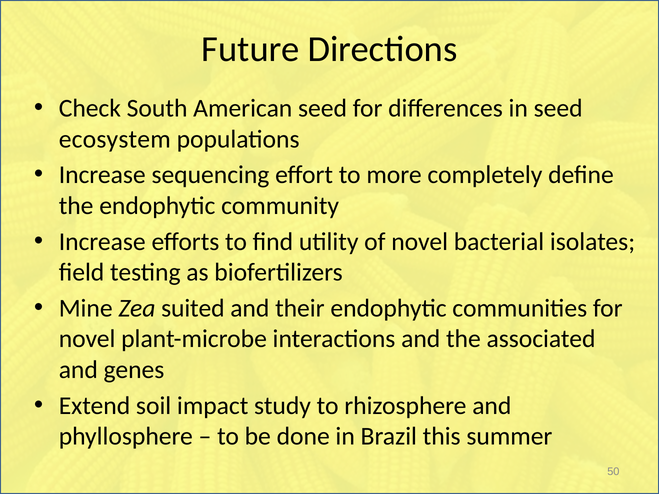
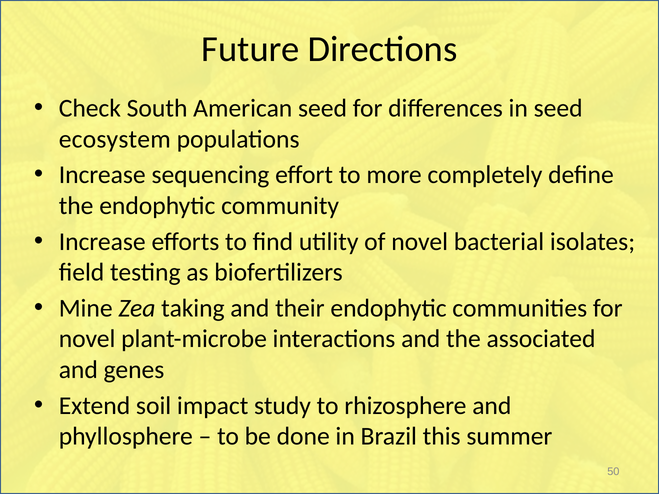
suited: suited -> taking
